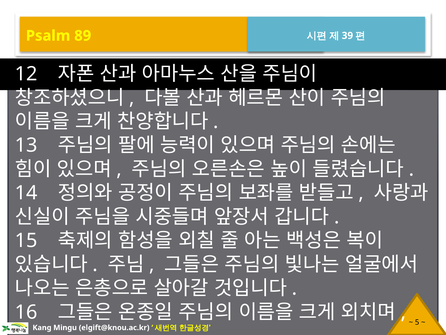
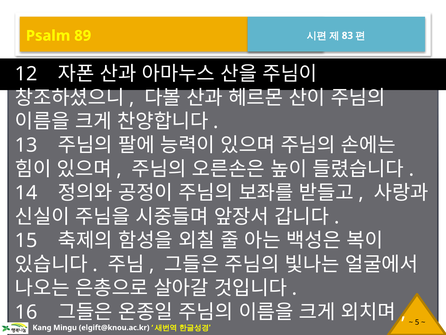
39: 39 -> 83
